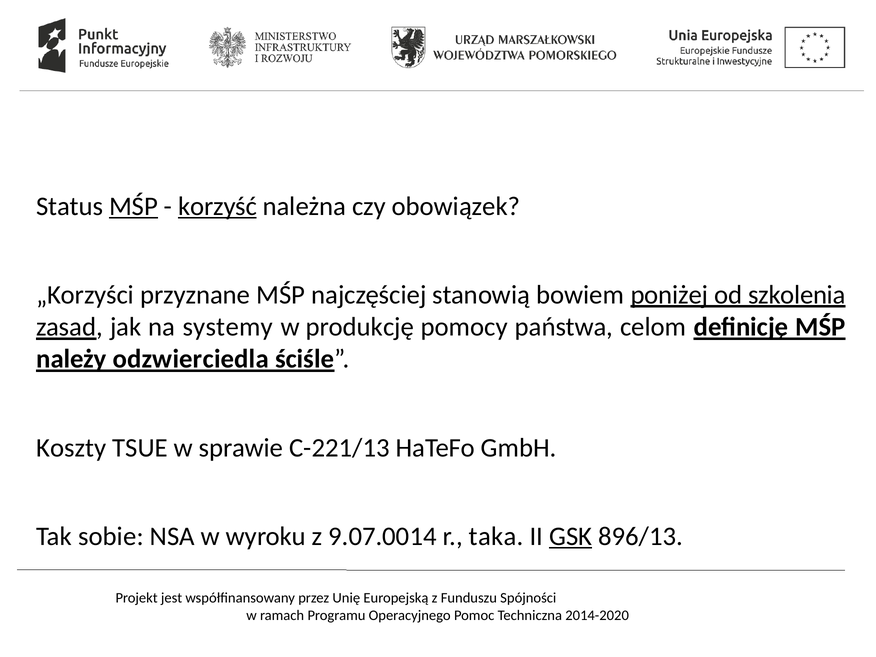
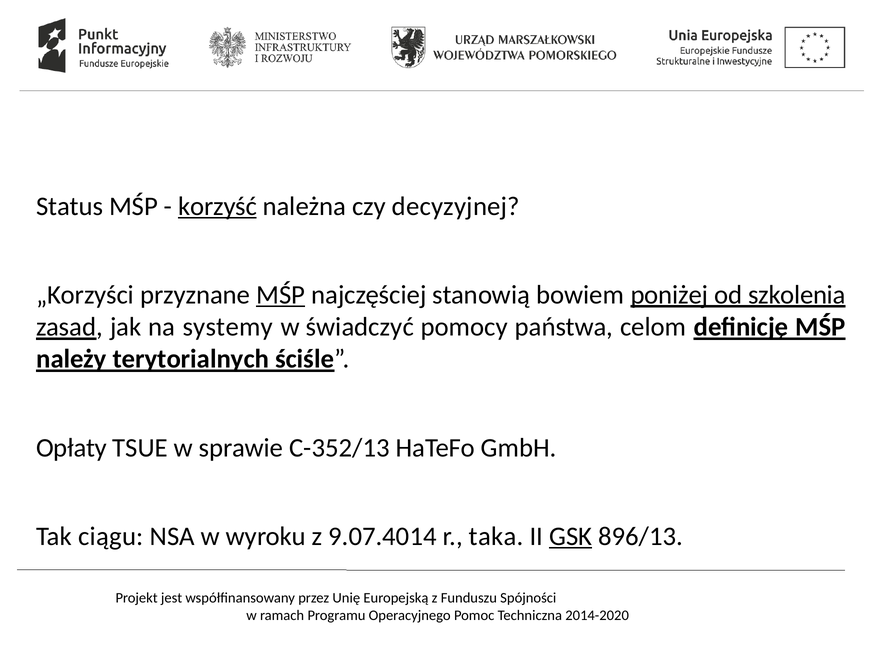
MŚP at (134, 206) underline: present -> none
obowiązek: obowiązek -> decyzyjnej
MŚP at (281, 295) underline: none -> present
produkcję: produkcję -> świadczyć
odzwierciedla: odzwierciedla -> terytorialnych
Koszty: Koszty -> Opłaty
C-221/13: C-221/13 -> C-352/13
sobie: sobie -> ciągu
9.07.0014: 9.07.0014 -> 9.07.4014
